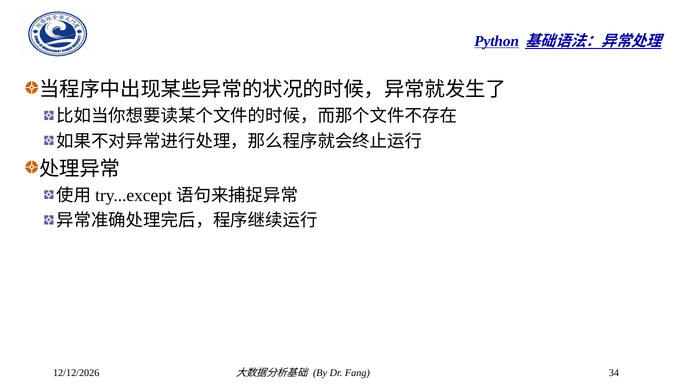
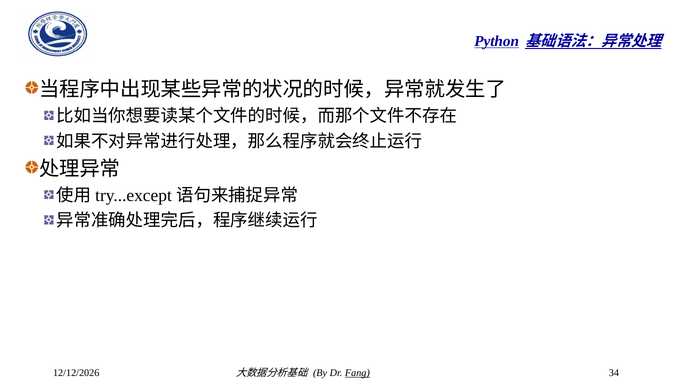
Fang underline: none -> present
